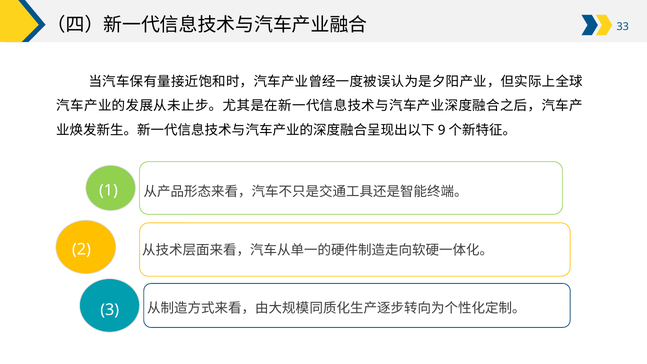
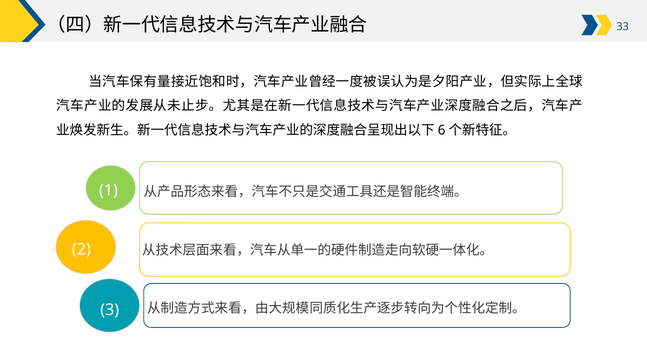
9: 9 -> 6
